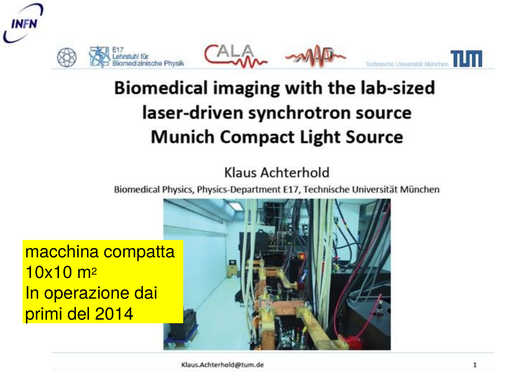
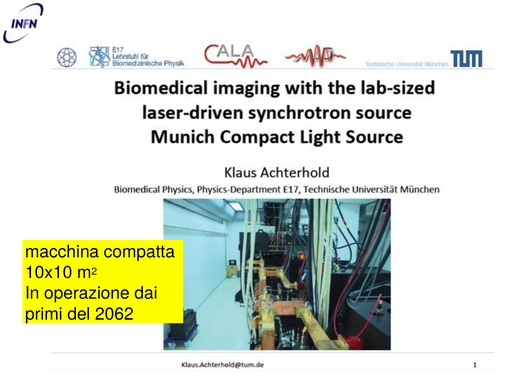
2014: 2014 -> 2062
